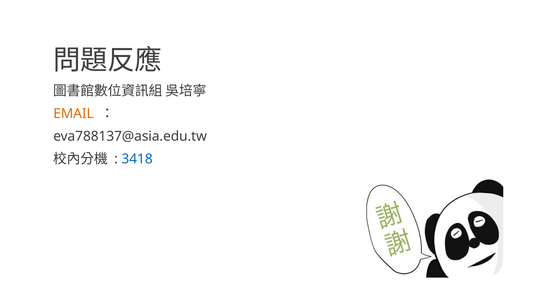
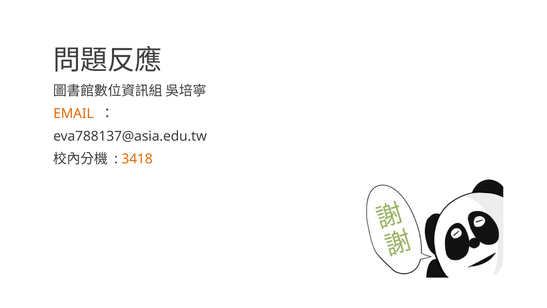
3418 colour: blue -> orange
